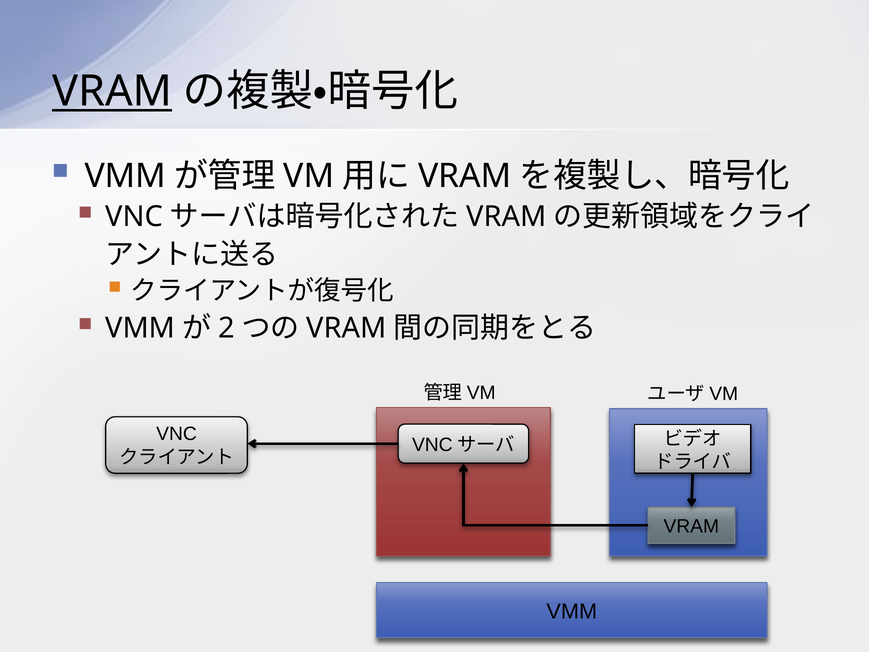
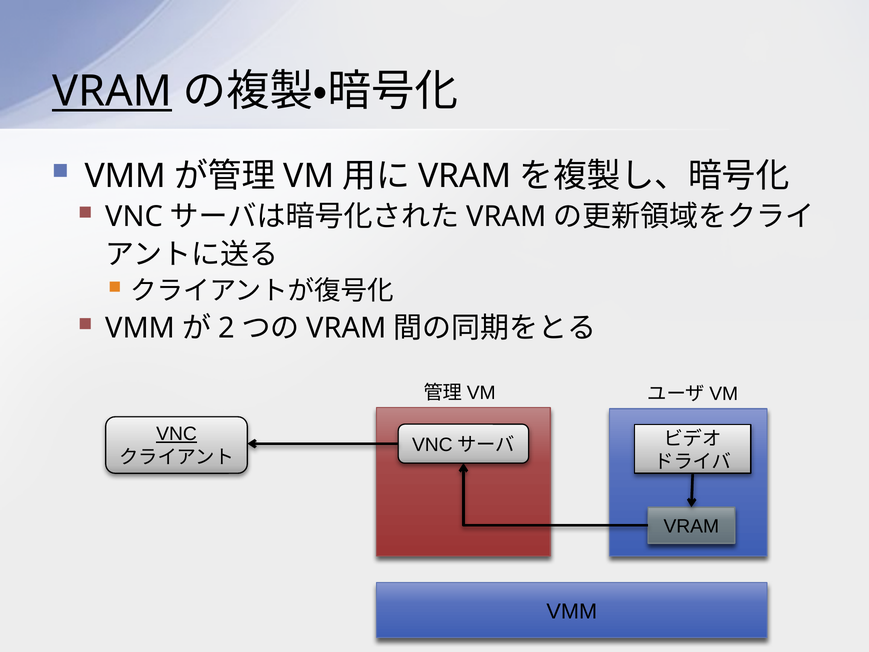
VNC at (177, 434) underline: none -> present
